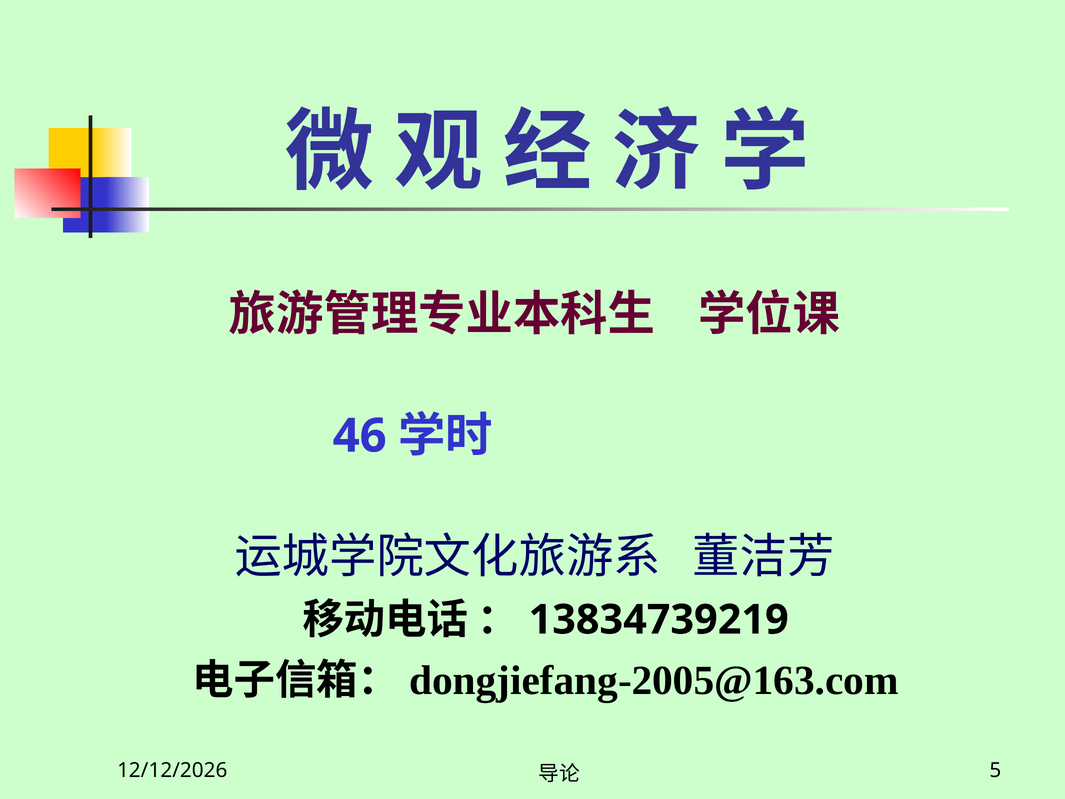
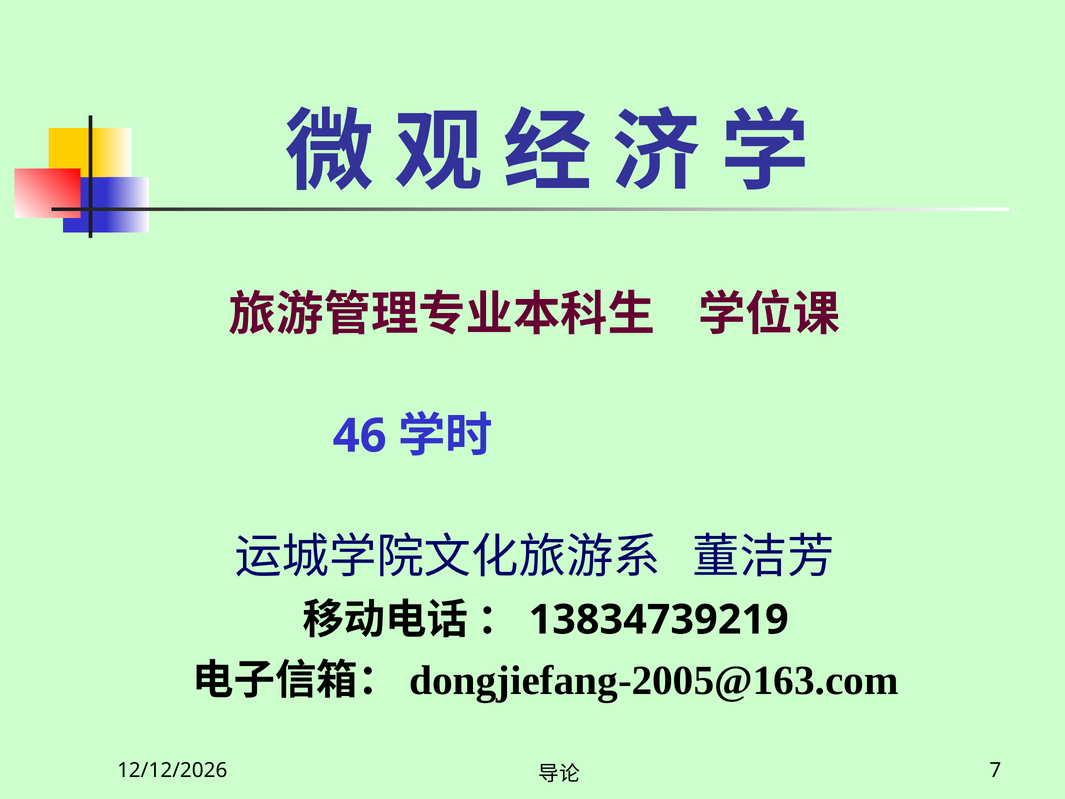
5: 5 -> 7
